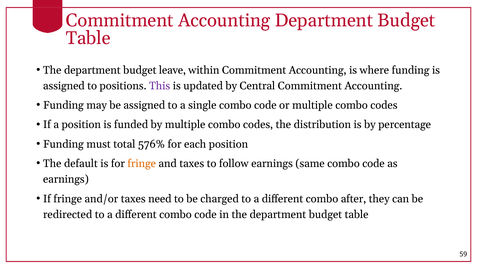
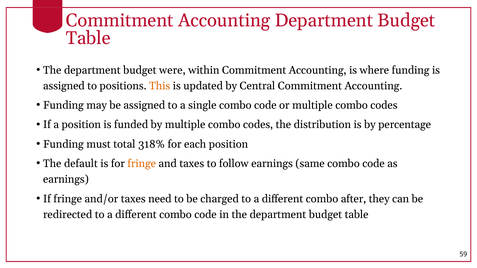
leave: leave -> were
This colour: purple -> orange
576%: 576% -> 318%
